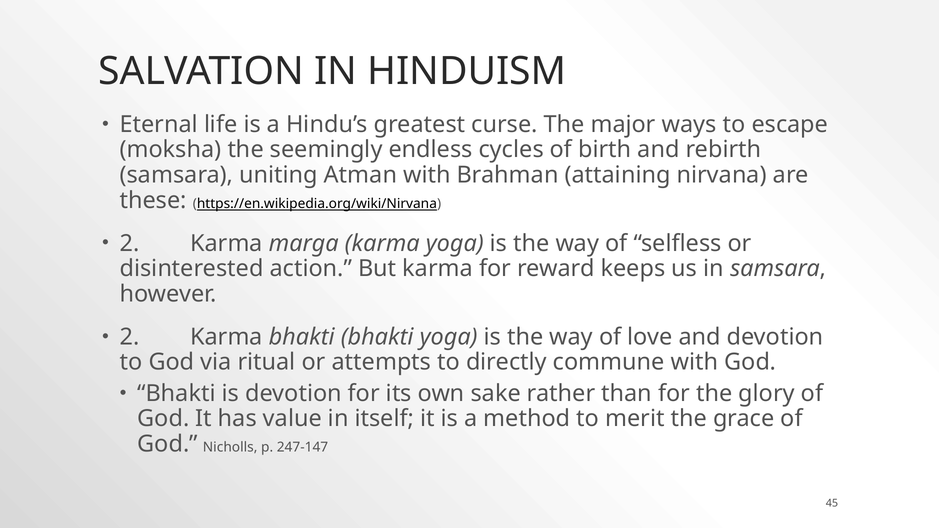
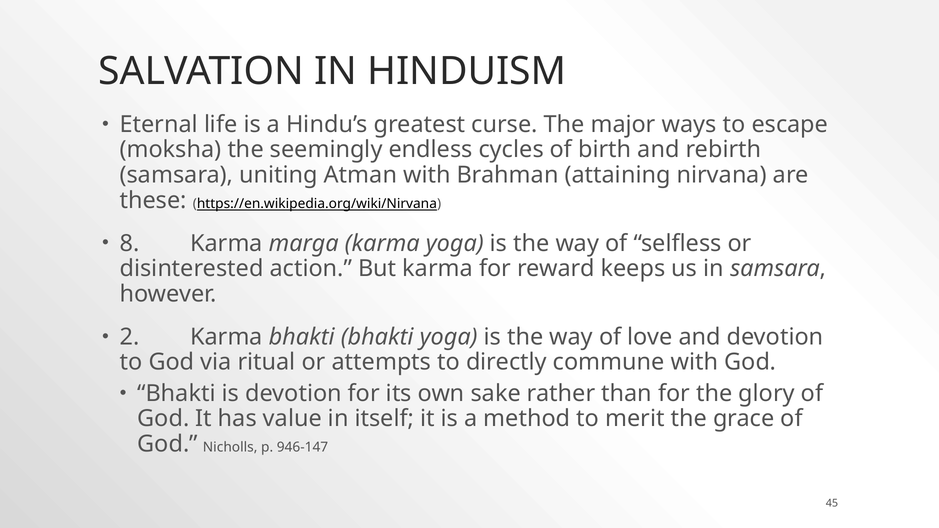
2 at (130, 243): 2 -> 8
247-147: 247-147 -> 946-147
